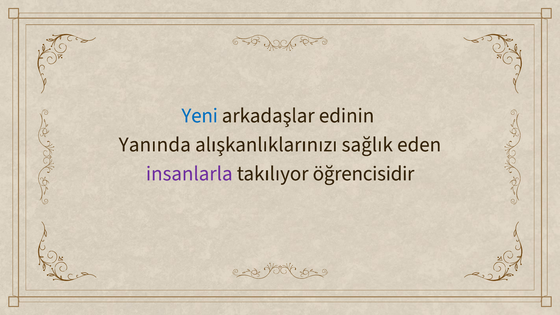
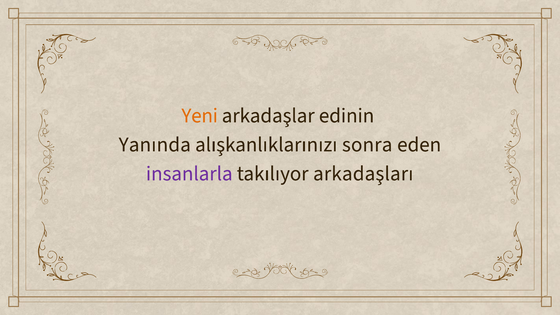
Yeni colour: blue -> orange
sağlık: sağlık -> sonra
öğrencisidir: öğrencisidir -> arkadaşları
